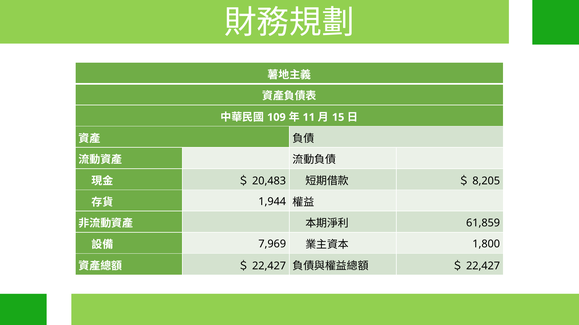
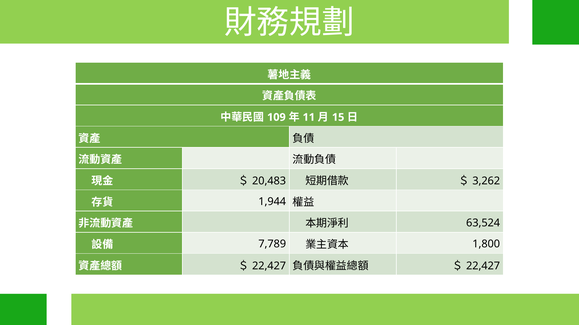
8,205: 8,205 -> 3,262
61,859: 61,859 -> 63,524
7,969: 7,969 -> 7,789
